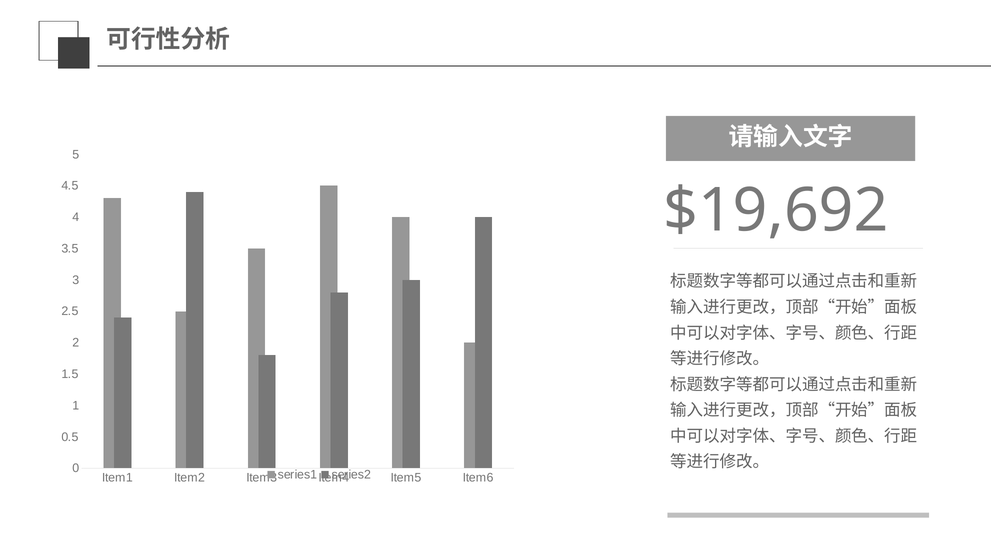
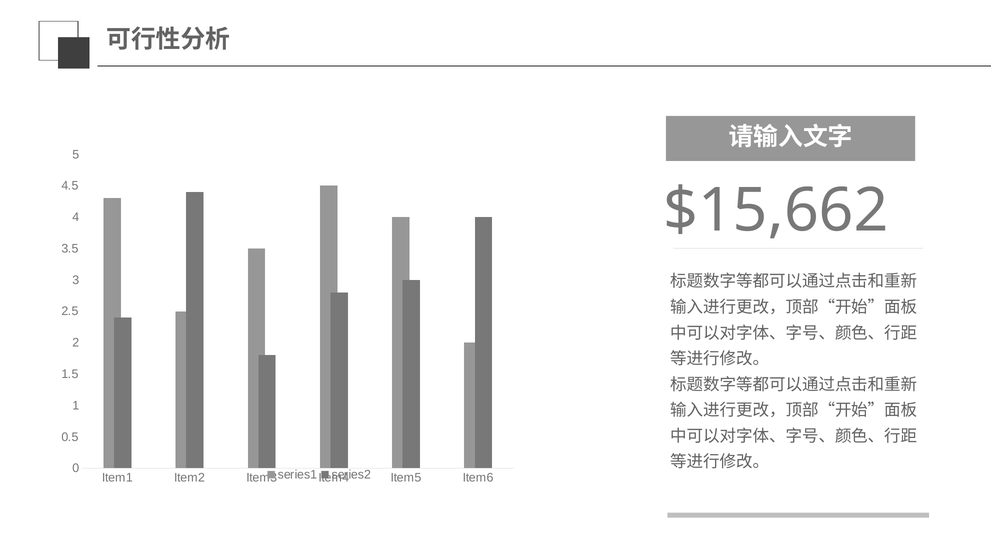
$19,692: $19,692 -> $15,662
